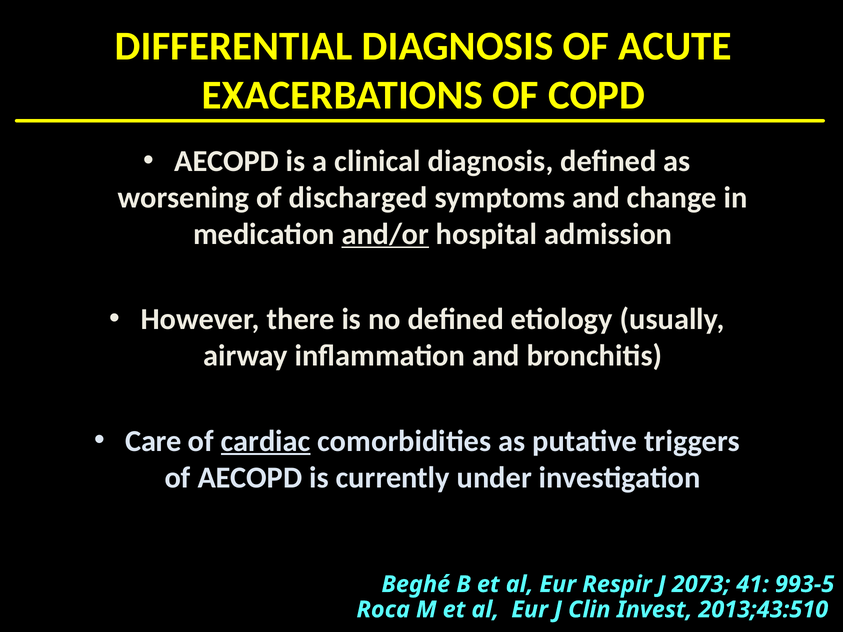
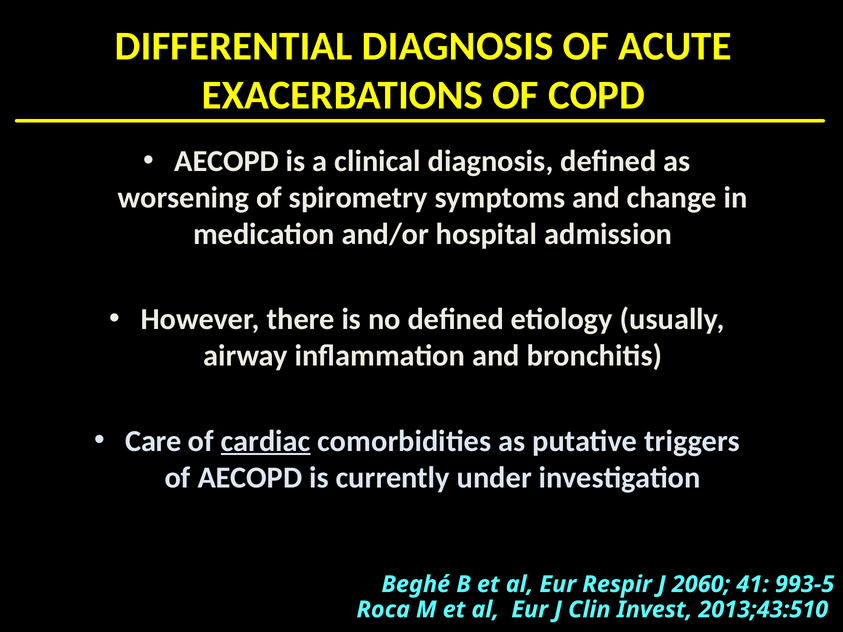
discharged: discharged -> spirometry
and/or underline: present -> none
2073: 2073 -> 2060
